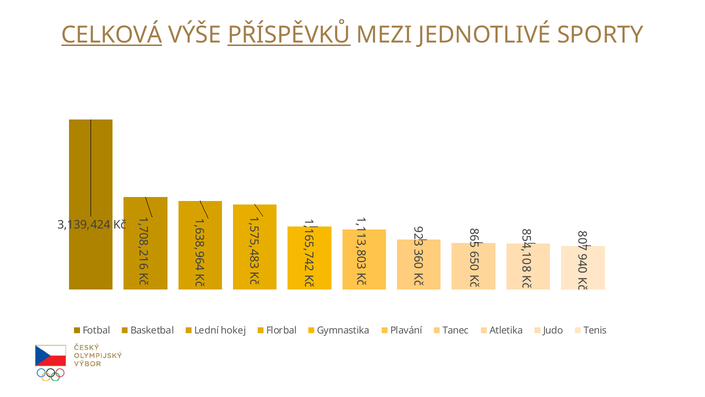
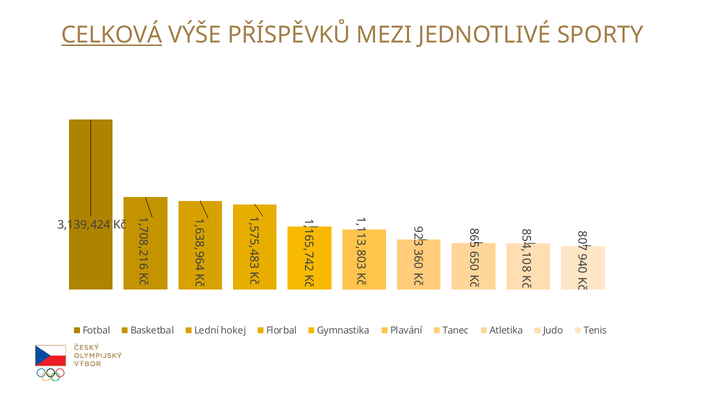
PŘÍSPĚVKŮ underline: present -> none
